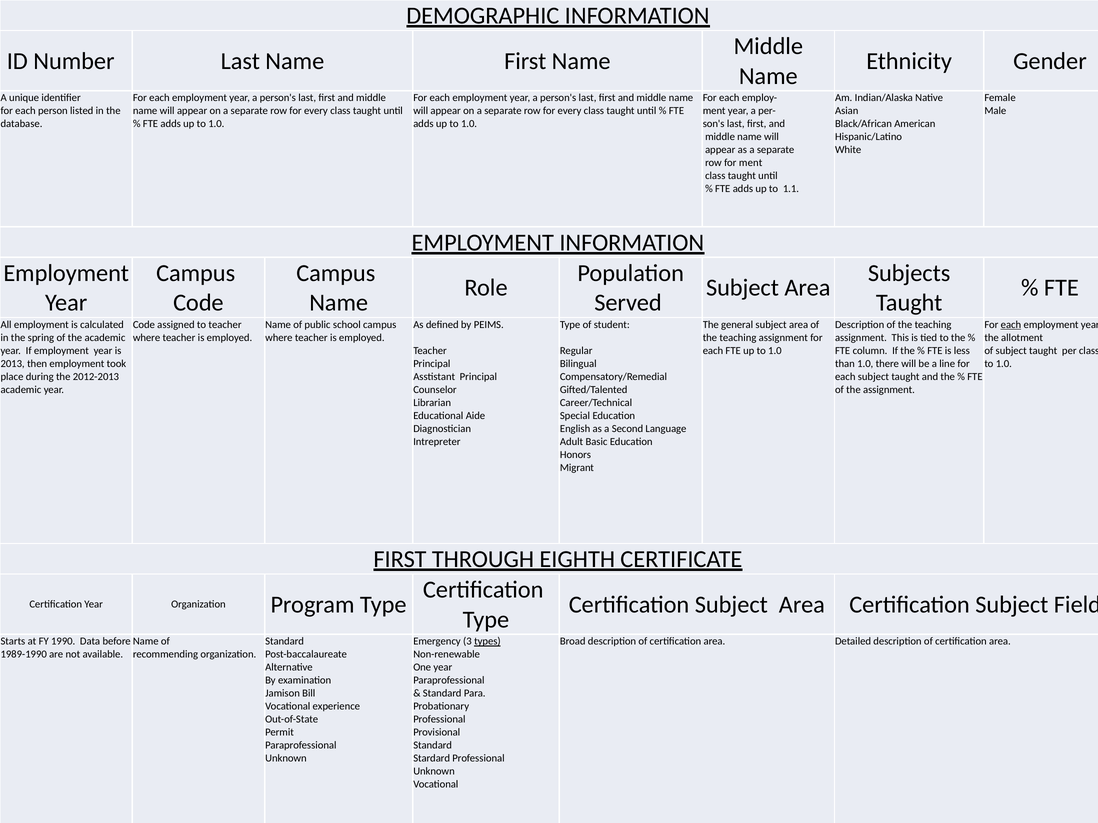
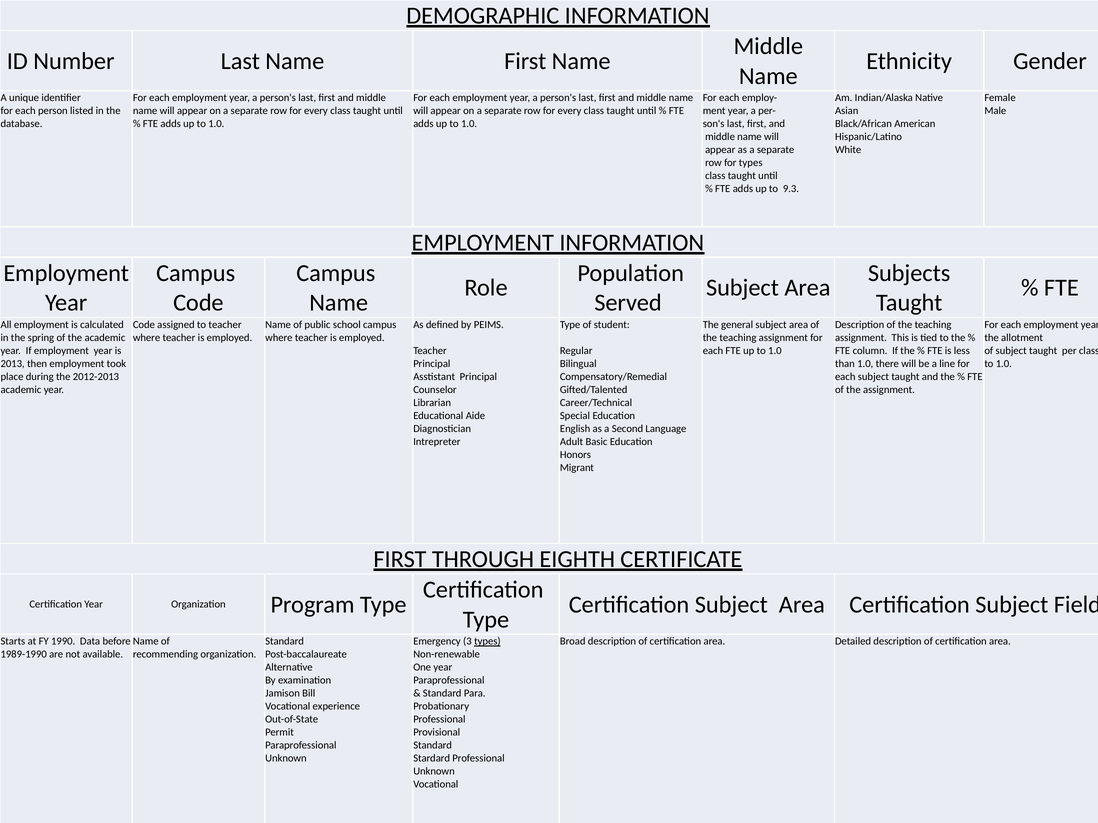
for ment: ment -> types
1.1: 1.1 -> 9.3
each at (1011, 325) underline: present -> none
